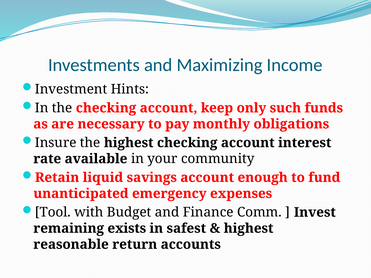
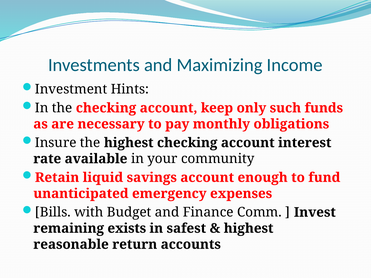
Tool: Tool -> Bills
